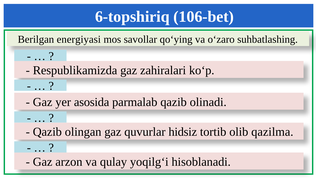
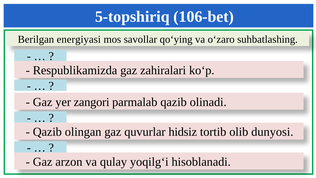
6-topshiriq: 6-topshiriq -> 5-topshiriq
asosida: asosida -> zangori
qazilma: qazilma -> dunyosi
